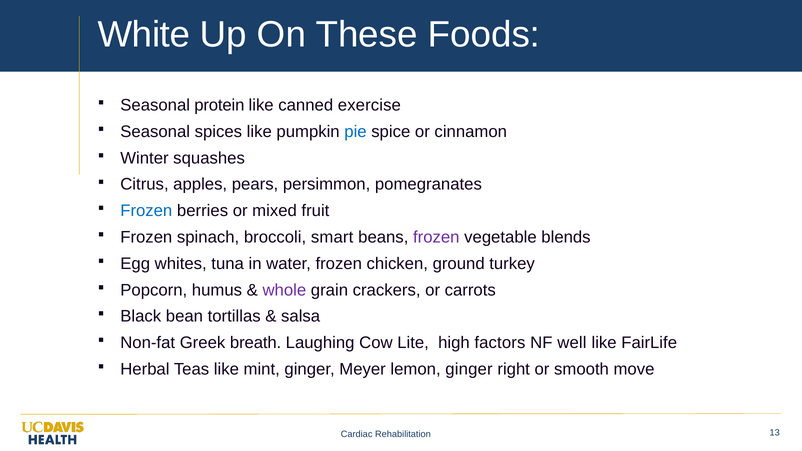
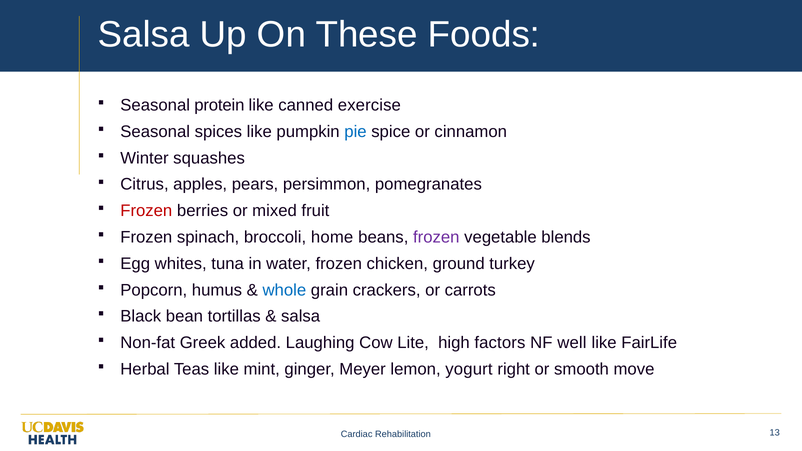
White at (144, 35): White -> Salsa
Frozen at (146, 211) colour: blue -> red
smart: smart -> home
whole colour: purple -> blue
breath: breath -> added
lemon ginger: ginger -> yogurt
